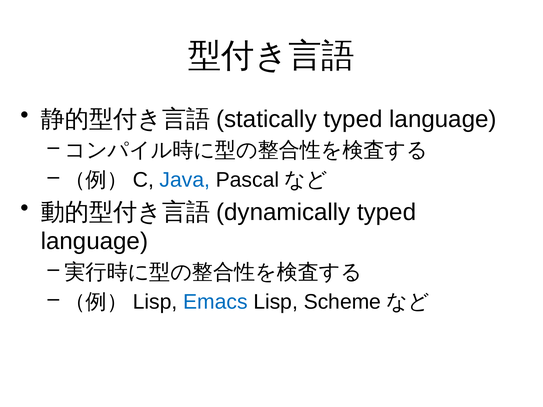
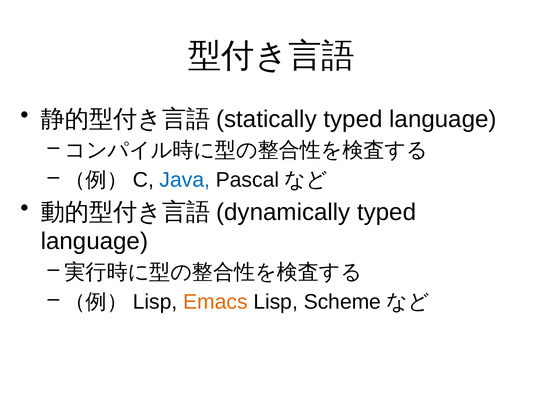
Emacs colour: blue -> orange
